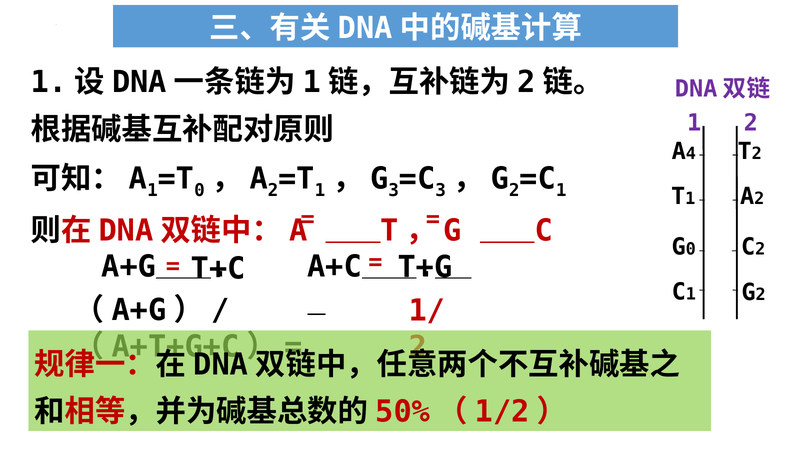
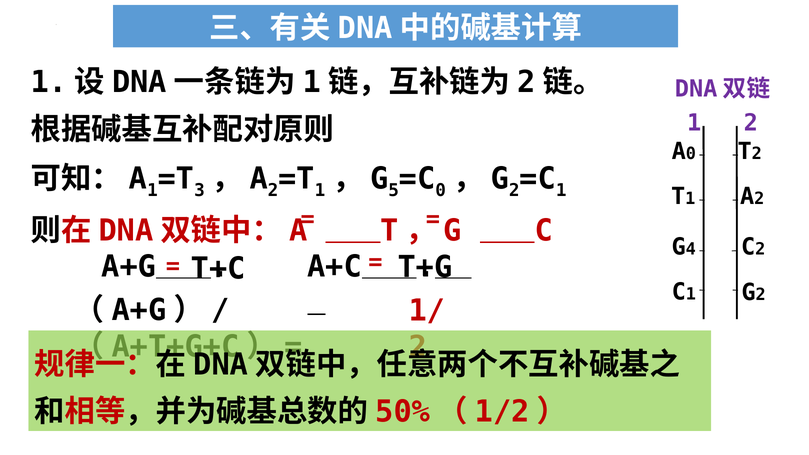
4 at (691, 153): 4 -> 0
0 at (199, 190): 0 -> 3
3 at (394, 190): 3 -> 5
3 at (441, 190): 3 -> 0
0 at (691, 249): 0 -> 4
